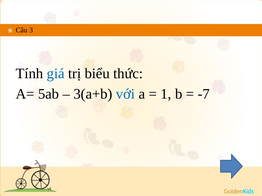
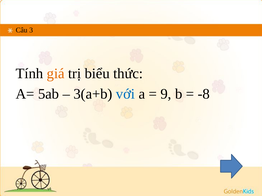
giá colour: blue -> orange
1: 1 -> 9
-7: -7 -> -8
